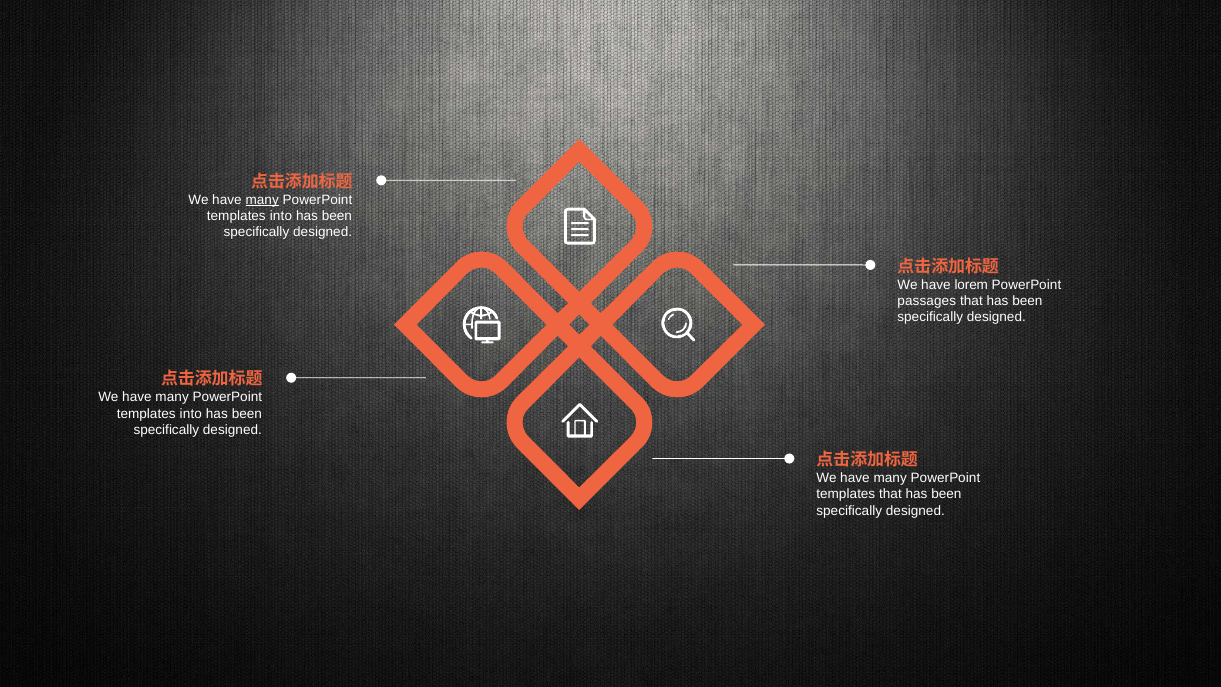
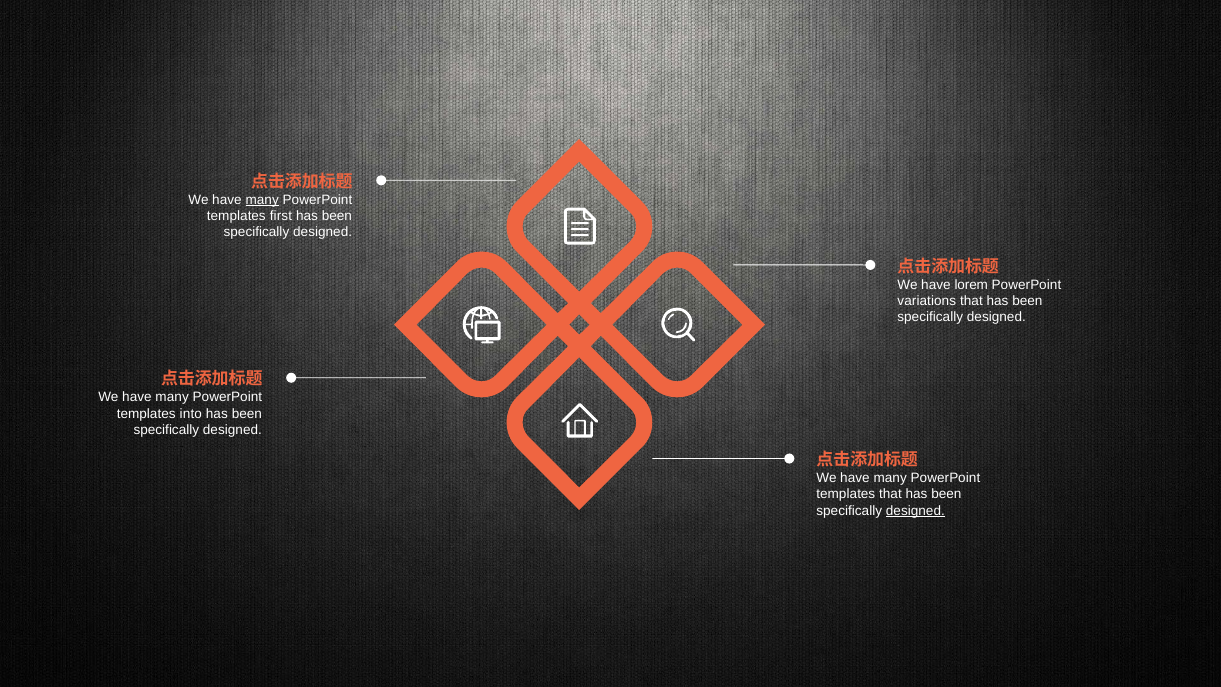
into at (281, 216): into -> first
passages: passages -> variations
designed at (915, 511) underline: none -> present
